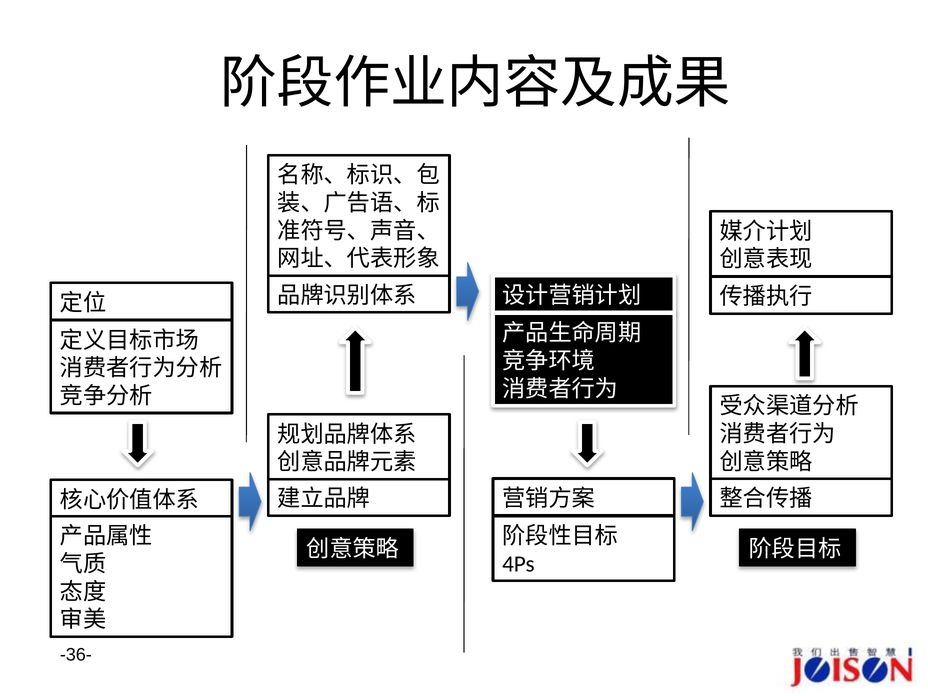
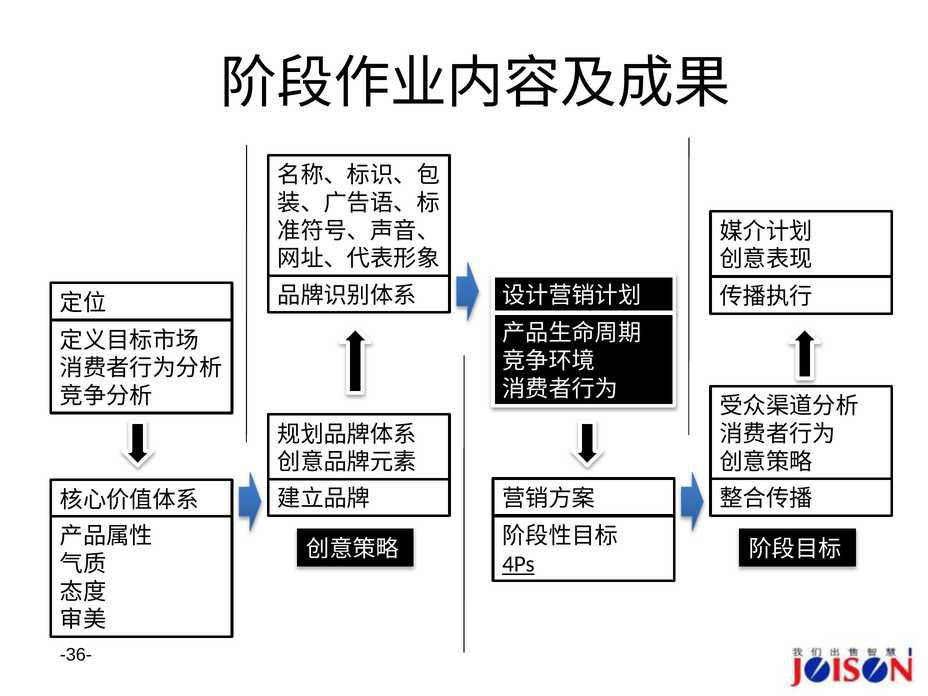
4Ps underline: none -> present
